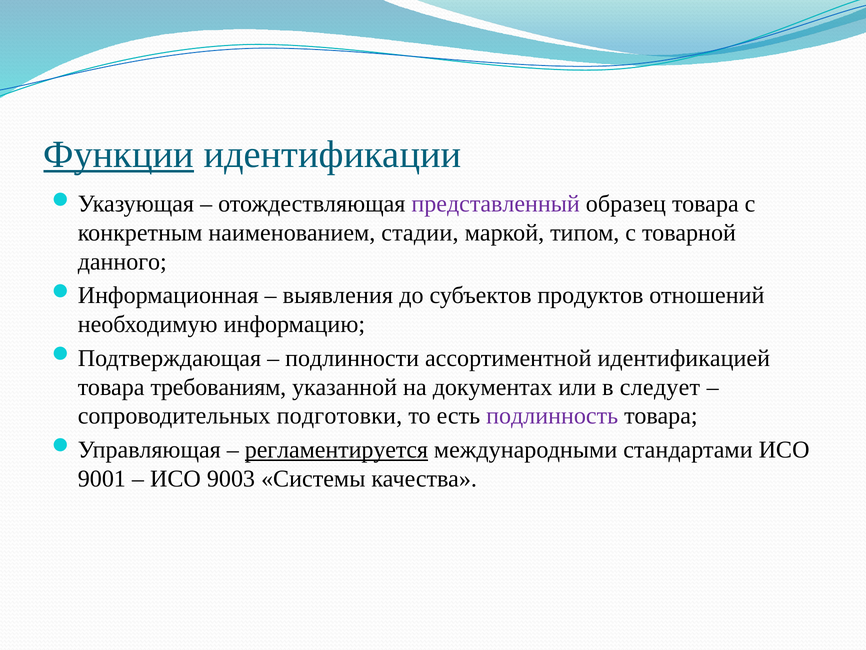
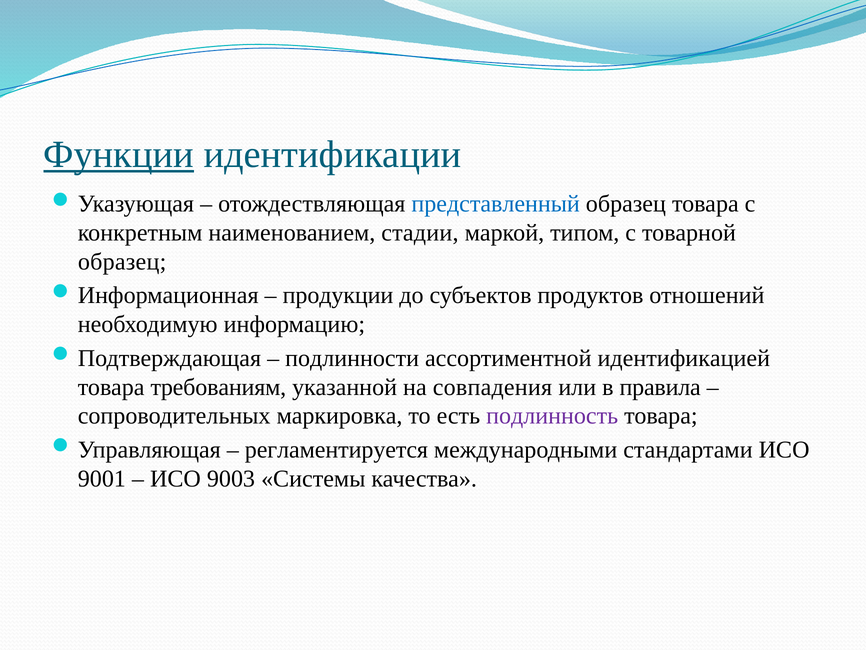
представленный colour: purple -> blue
данного at (122, 262): данного -> образец
выявления: выявления -> продукции
документах: документах -> совпадения
следует: следует -> правила
подготовки: подготовки -> маркировка
регламентируется underline: present -> none
